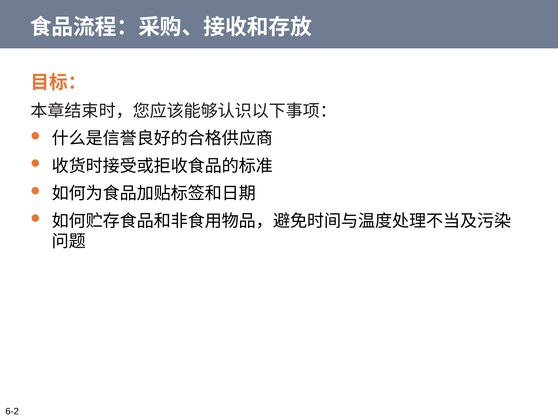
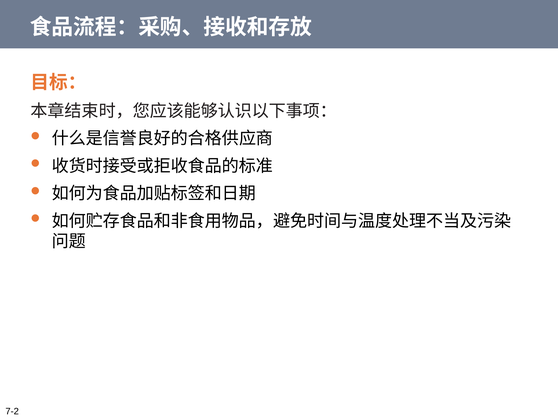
6-2: 6-2 -> 7-2
